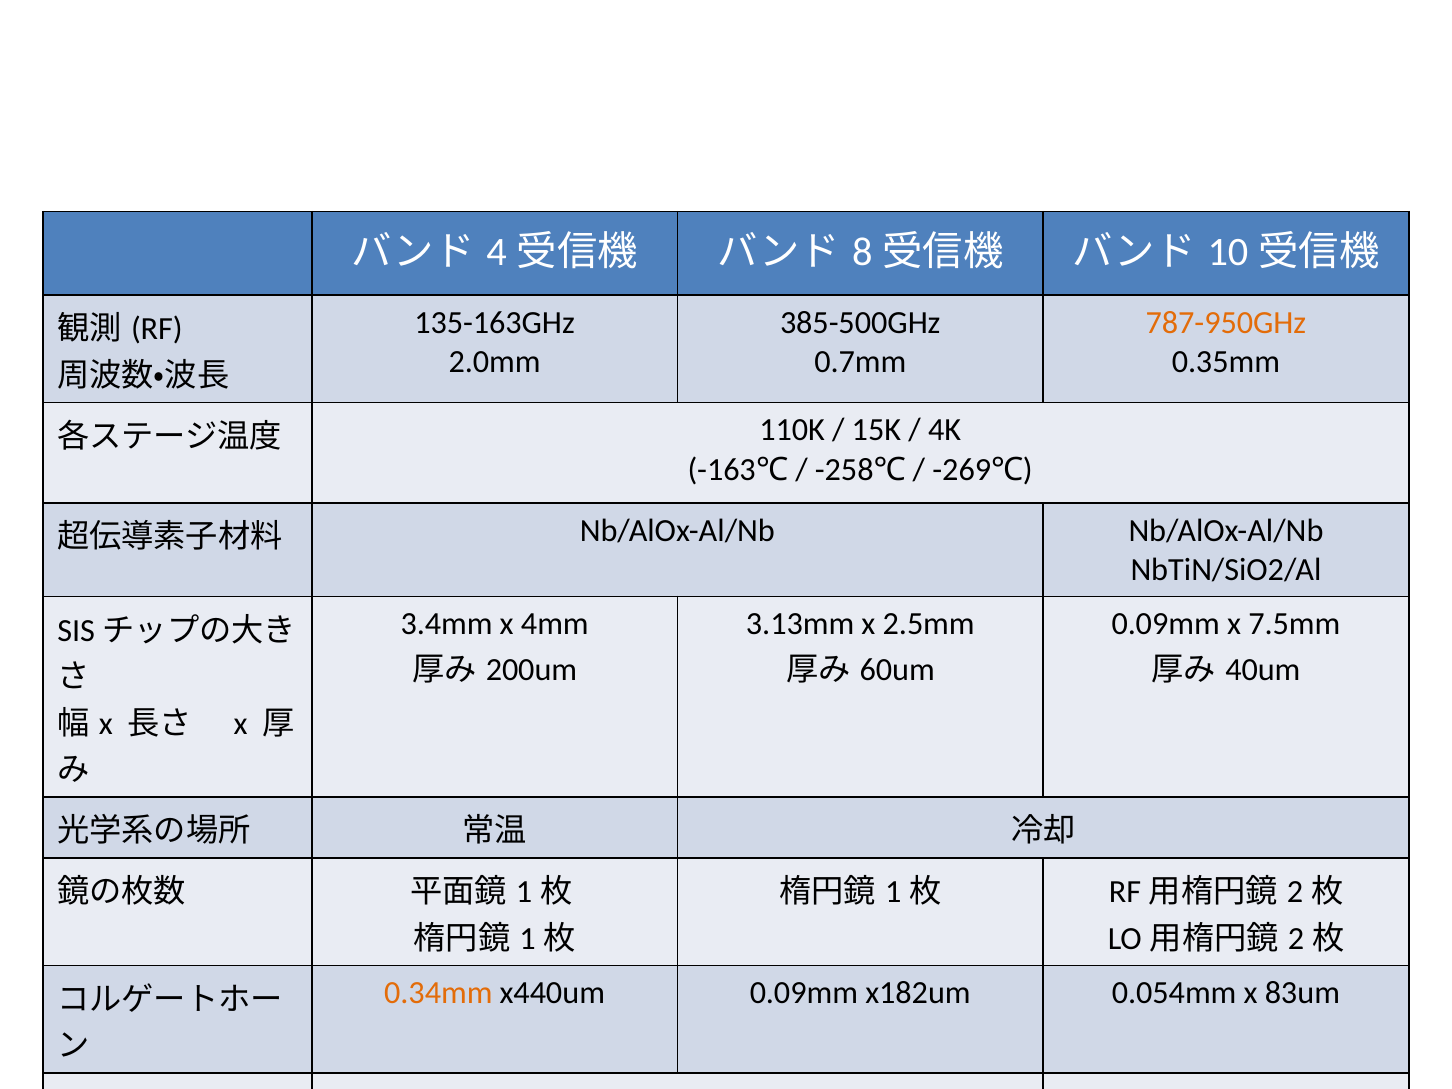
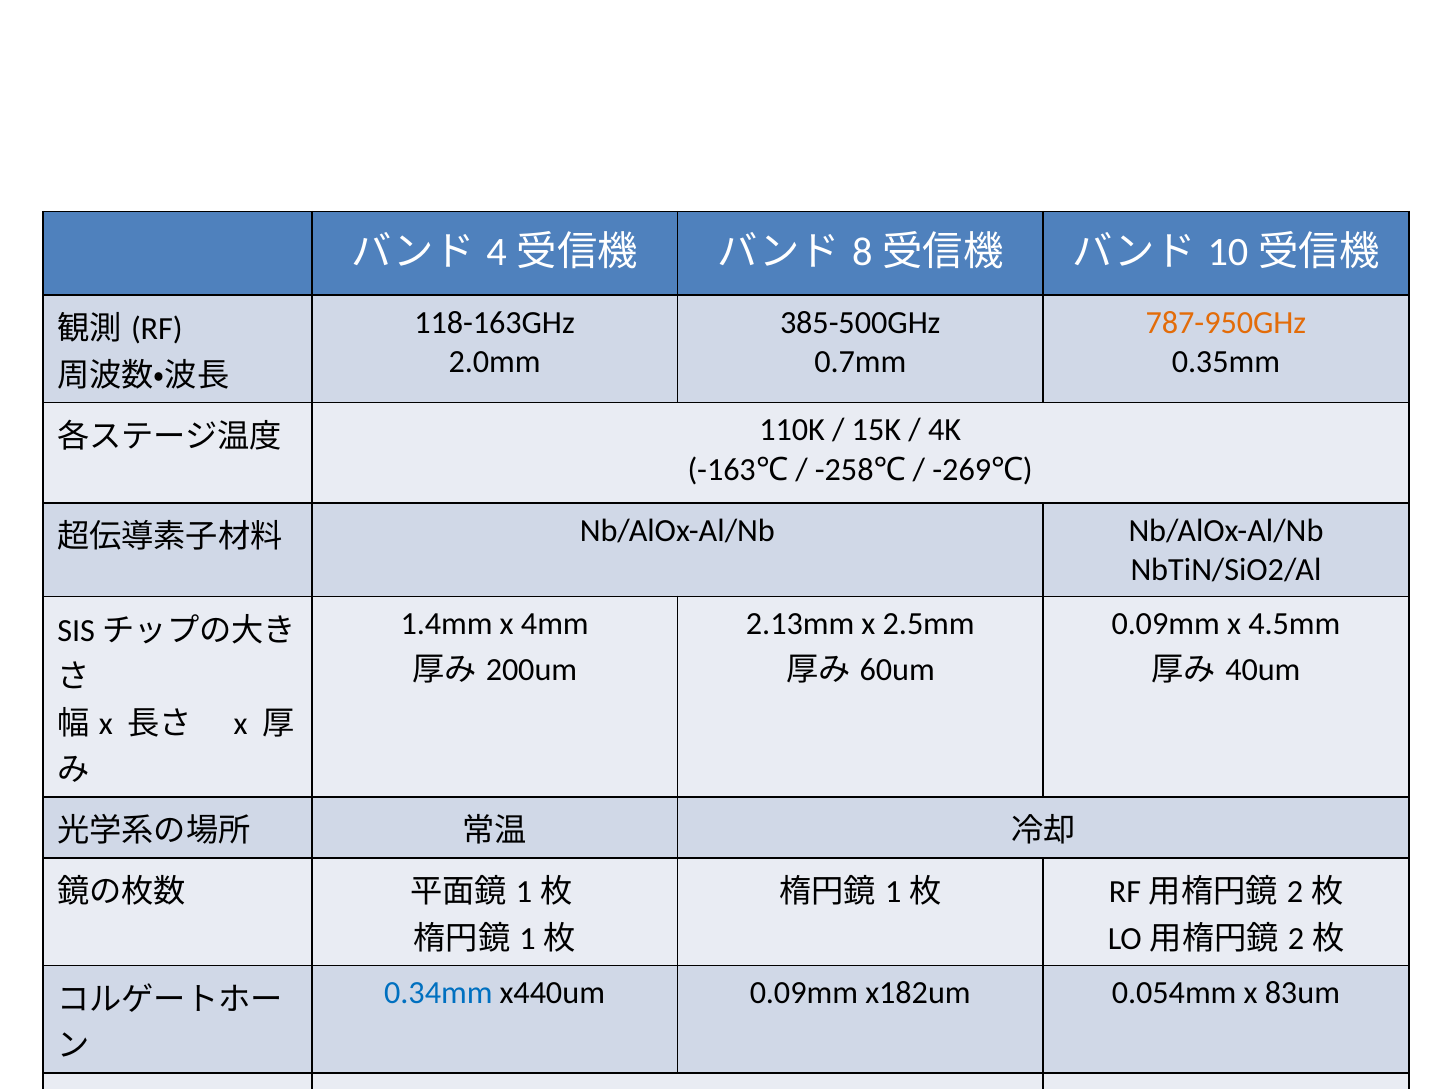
135-163GHz: 135-163GHz -> 118-163GHz
3.4mm: 3.4mm -> 1.4mm
3.13mm: 3.13mm -> 2.13mm
7.5mm: 7.5mm -> 4.5mm
0.34mm colour: orange -> blue
